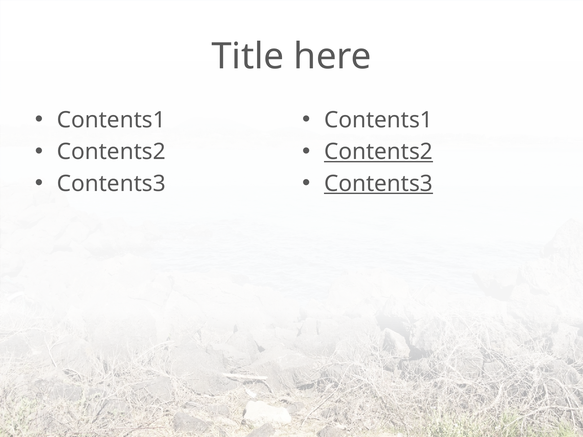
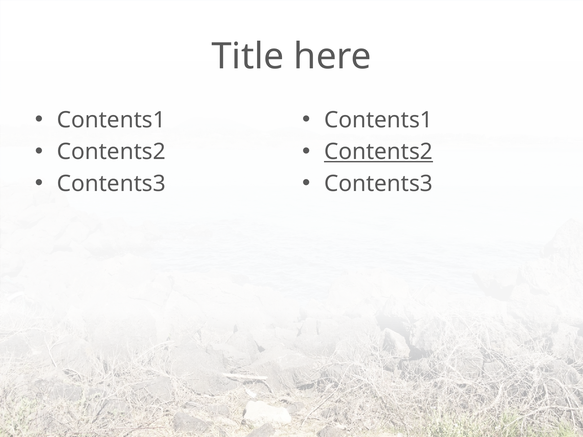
Contents3 at (379, 184) underline: present -> none
